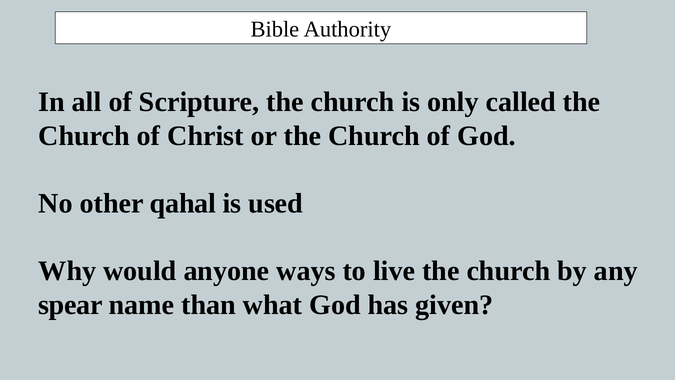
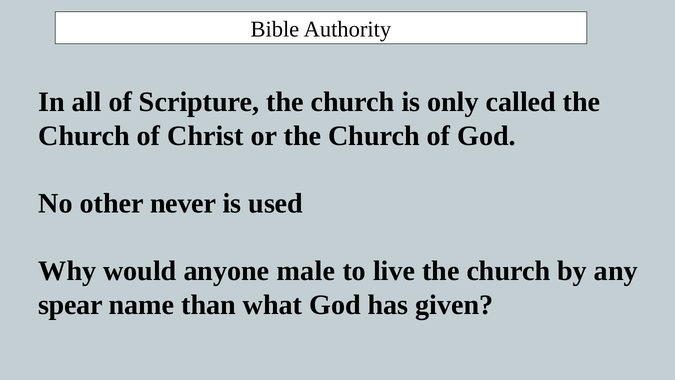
qahal: qahal -> never
ways: ways -> male
